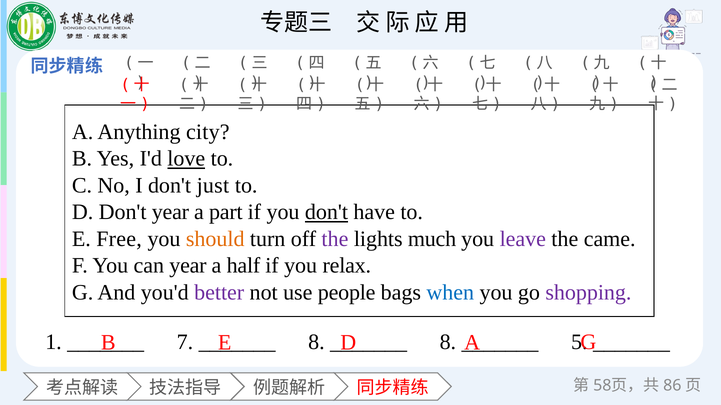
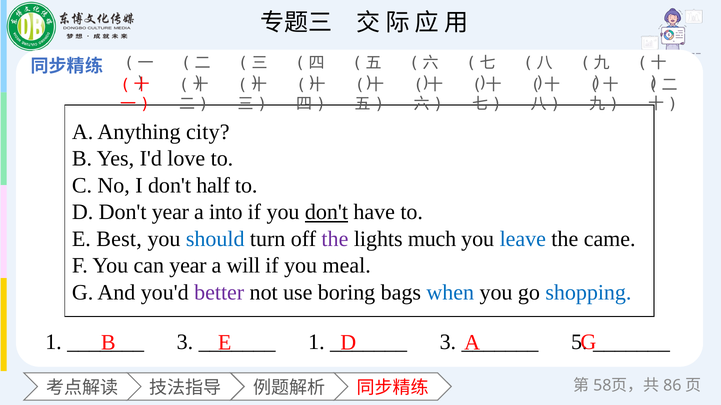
love underline: present -> none
just: just -> half
part: part -> into
Free: Free -> Best
should colour: orange -> blue
leave colour: purple -> blue
half: half -> will
relax: relax -> meal
people: people -> boring
shopping colour: purple -> blue
7 at (185, 343): 7 -> 3
8 at (316, 343): 8 -> 1
8 at (448, 343): 8 -> 3
